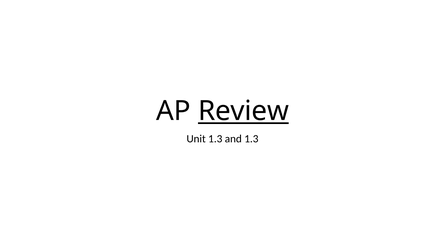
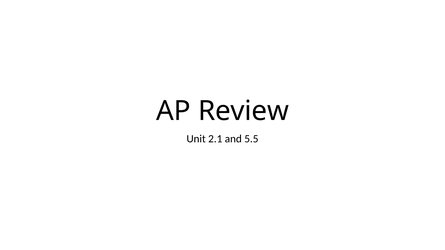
Review underline: present -> none
Unit 1.3: 1.3 -> 2.1
and 1.3: 1.3 -> 5.5
